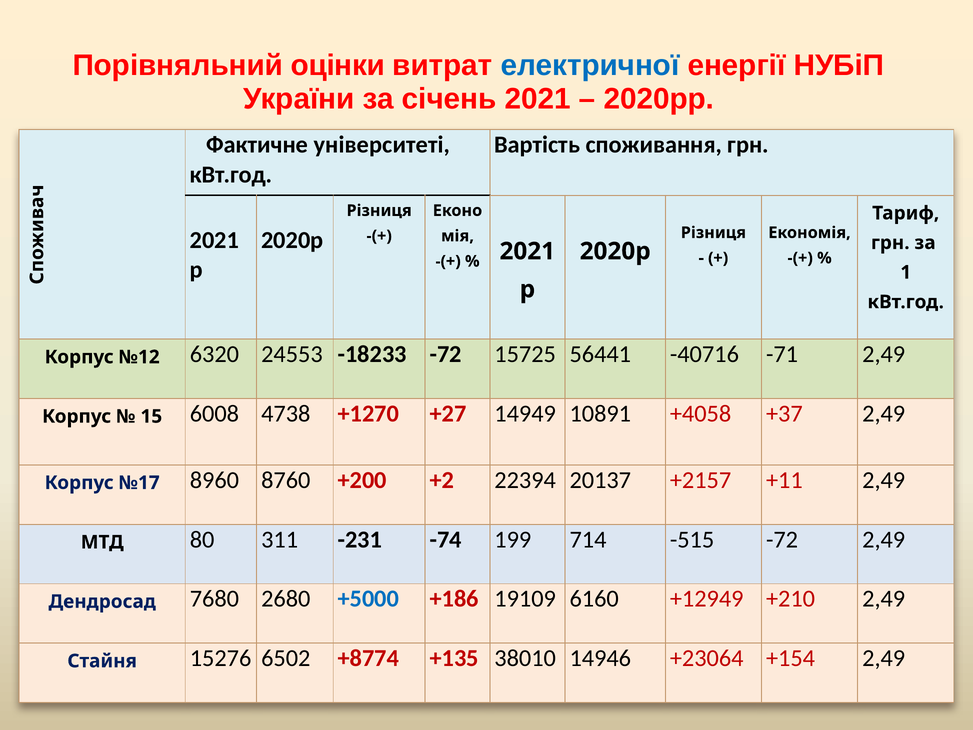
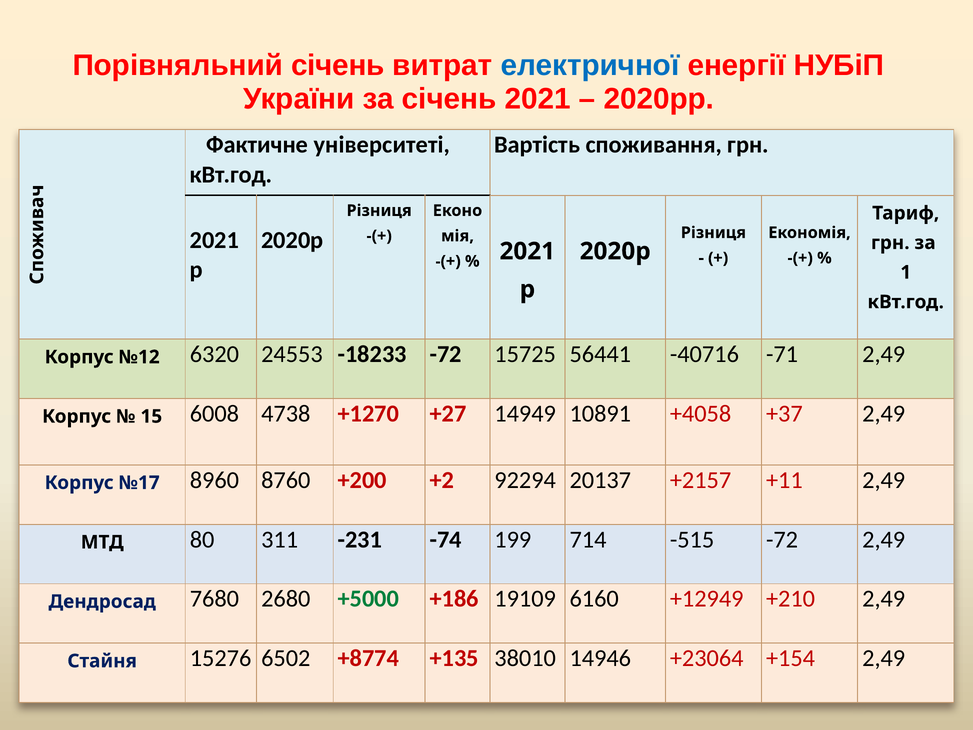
Порівняльний оцінки: оцінки -> січень
22394: 22394 -> 92294
+5000 colour: blue -> green
